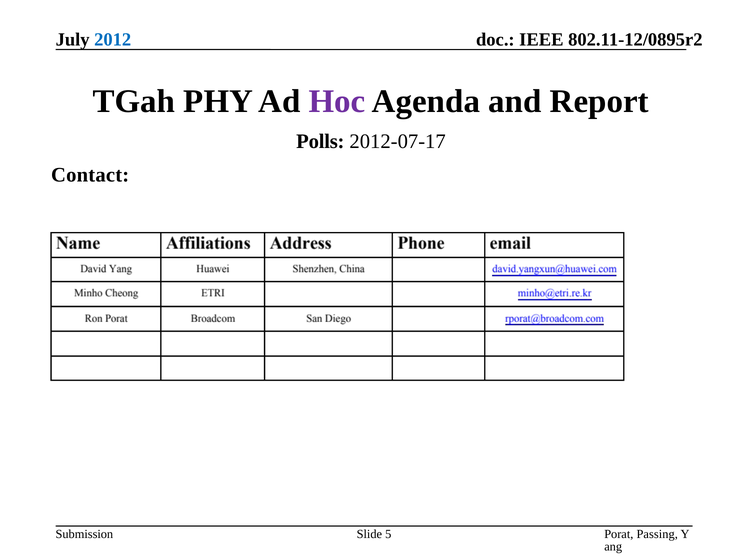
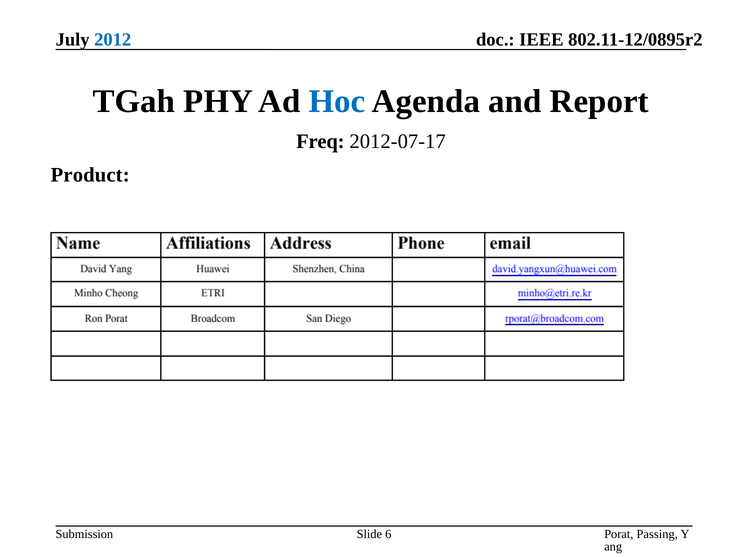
Hoc colour: purple -> blue
Polls: Polls -> Freq
Contact: Contact -> Product
5: 5 -> 6
